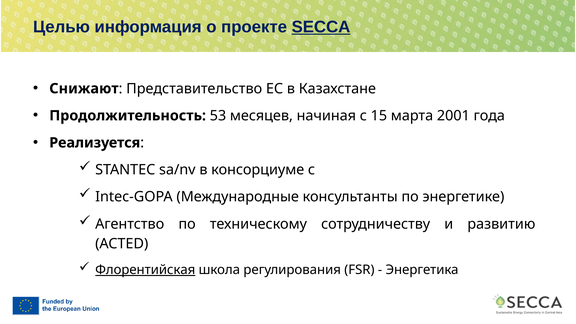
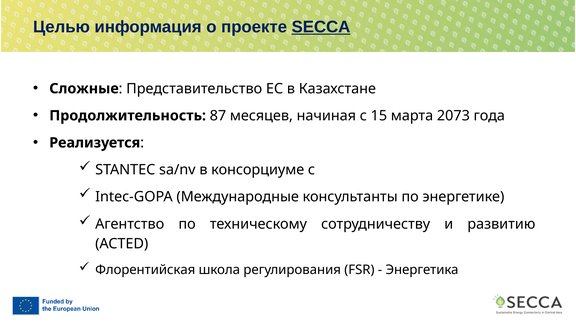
Снижают: Снижают -> Сложные
53: 53 -> 87
2001: 2001 -> 2073
Флорентийская underline: present -> none
